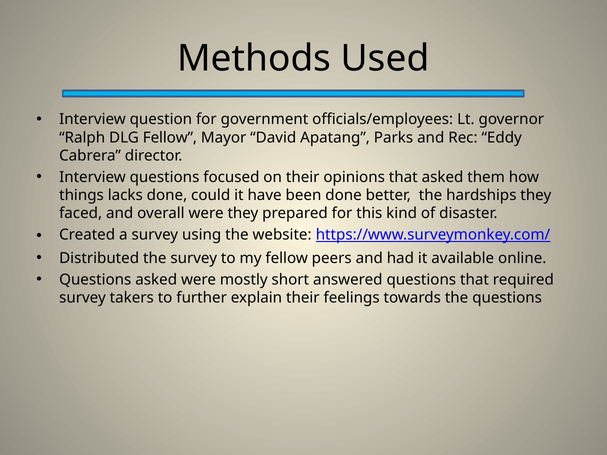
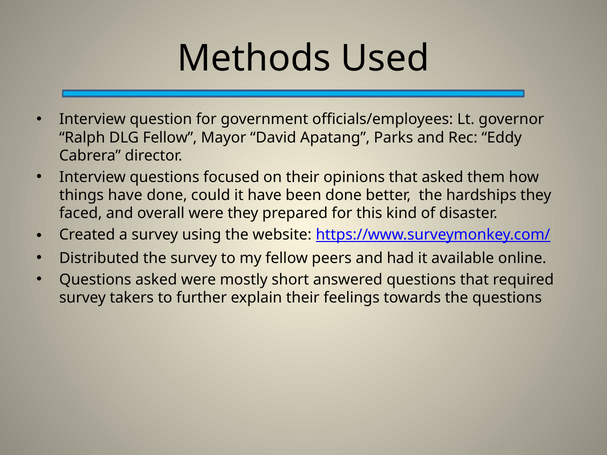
things lacks: lacks -> have
